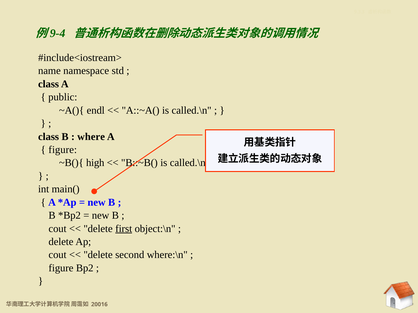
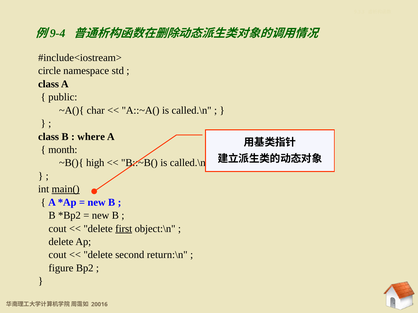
name: name -> circle
endl: endl -> char
figure at (63, 150): figure -> month
main( underline: none -> present
where:\n: where:\n -> return:\n
